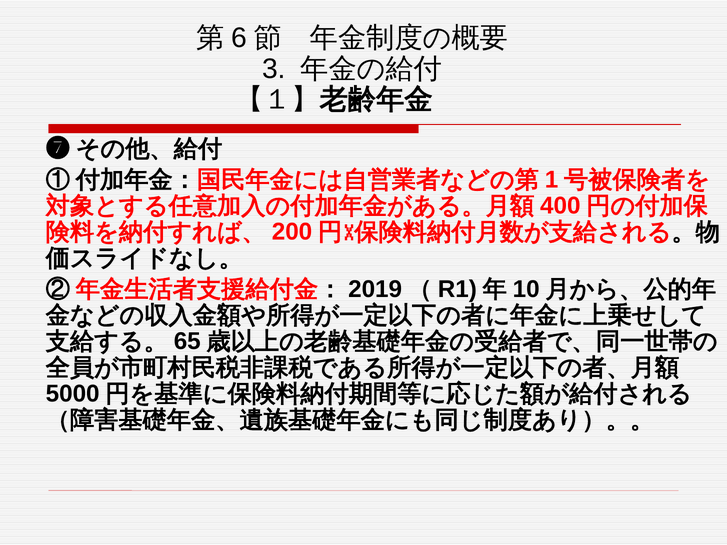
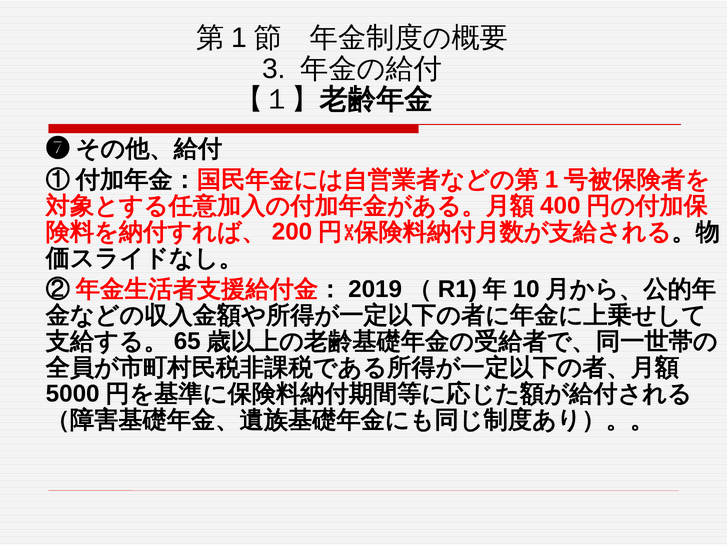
6 at (239, 38): 6 -> 1
